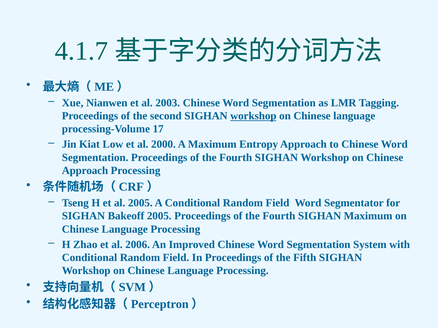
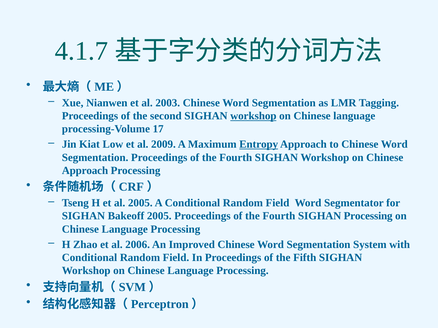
2000: 2000 -> 2009
Entropy underline: none -> present
SIGHAN Maximum: Maximum -> Processing
